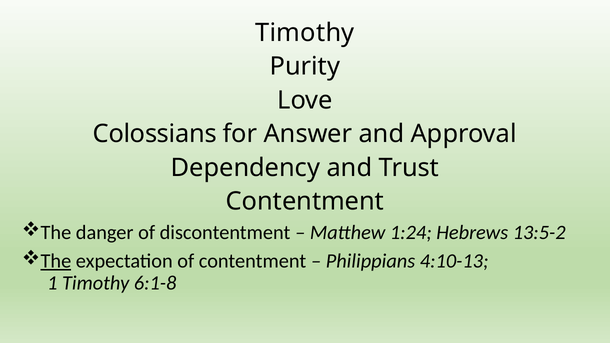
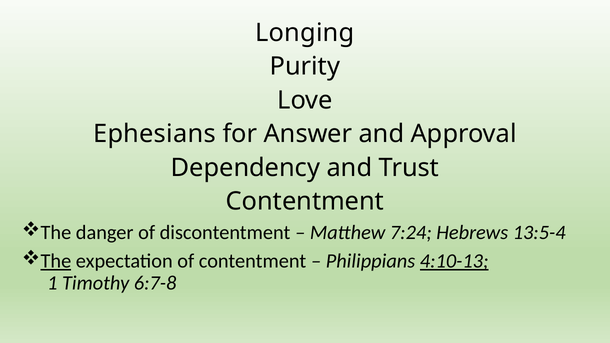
Timothy at (305, 33): Timothy -> Longing
Colossians: Colossians -> Ephesians
1:24: 1:24 -> 7:24
13:5-2: 13:5-2 -> 13:5-4
4:10-13 underline: none -> present
6:1-8: 6:1-8 -> 6:7-8
